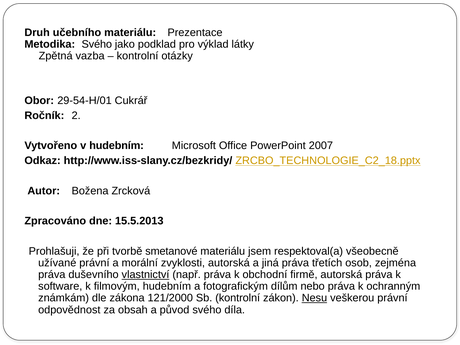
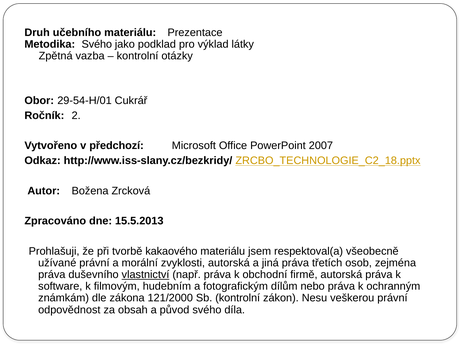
v hudebním: hudebním -> předchozí
smetanové: smetanové -> kakaového
Nesu underline: present -> none
